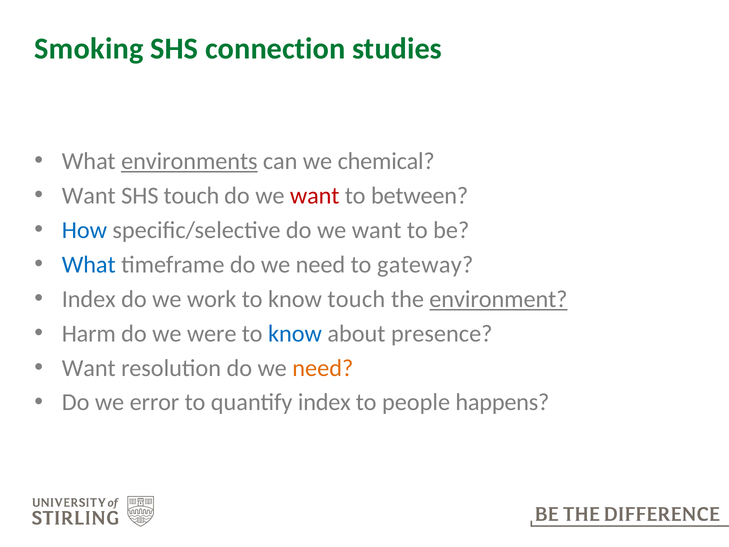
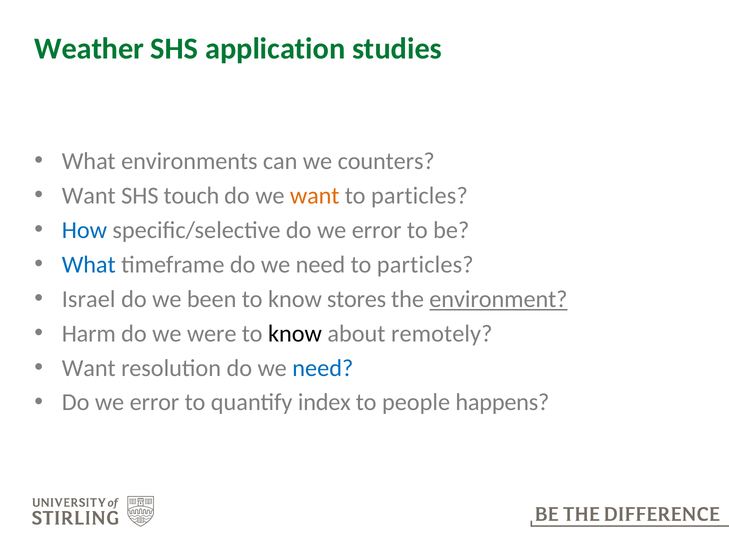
Smoking: Smoking -> Weather
connection: connection -> application
environments underline: present -> none
chemical: chemical -> counters
want at (315, 196) colour: red -> orange
between at (420, 196): between -> particles
specific/selective do we want: want -> error
gateway at (425, 264): gateway -> particles
Index at (89, 299): Index -> Israel
work: work -> been
know touch: touch -> stores
know at (295, 333) colour: blue -> black
presence: presence -> remotely
need at (323, 368) colour: orange -> blue
